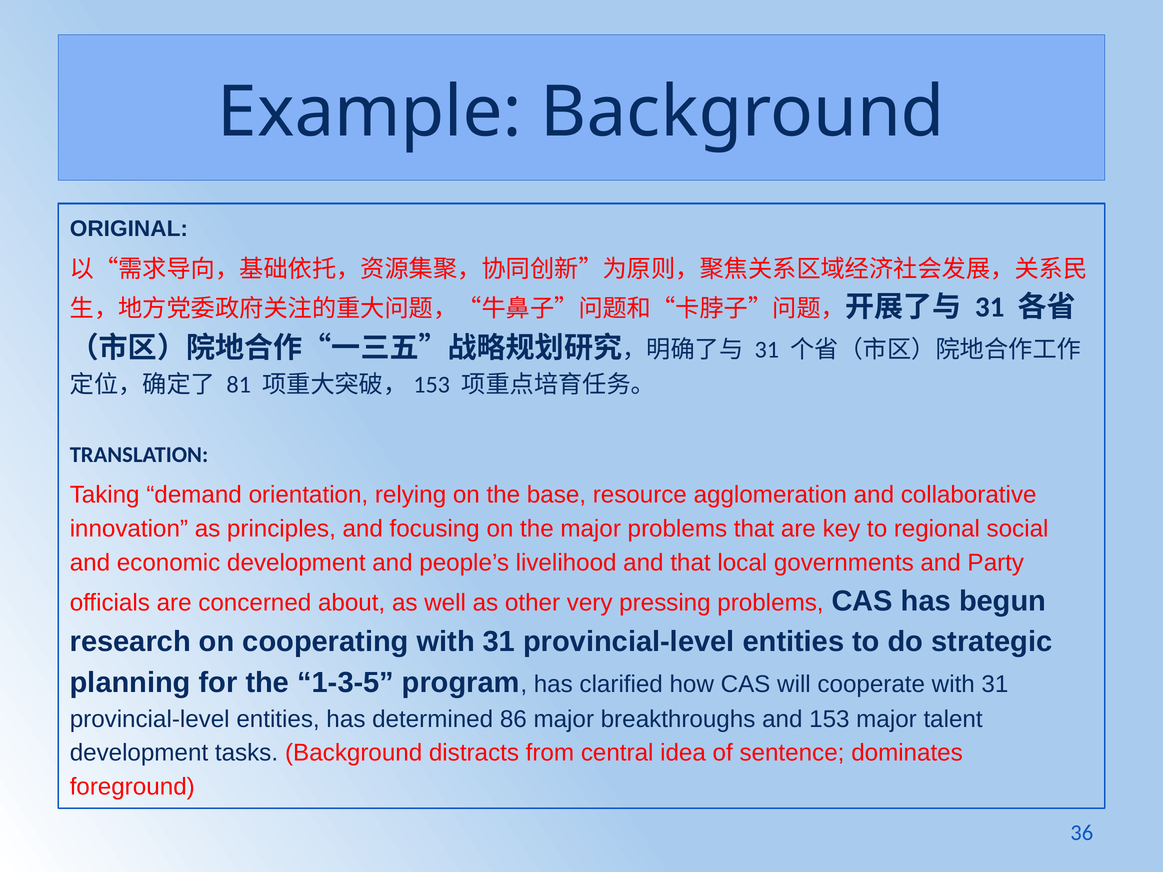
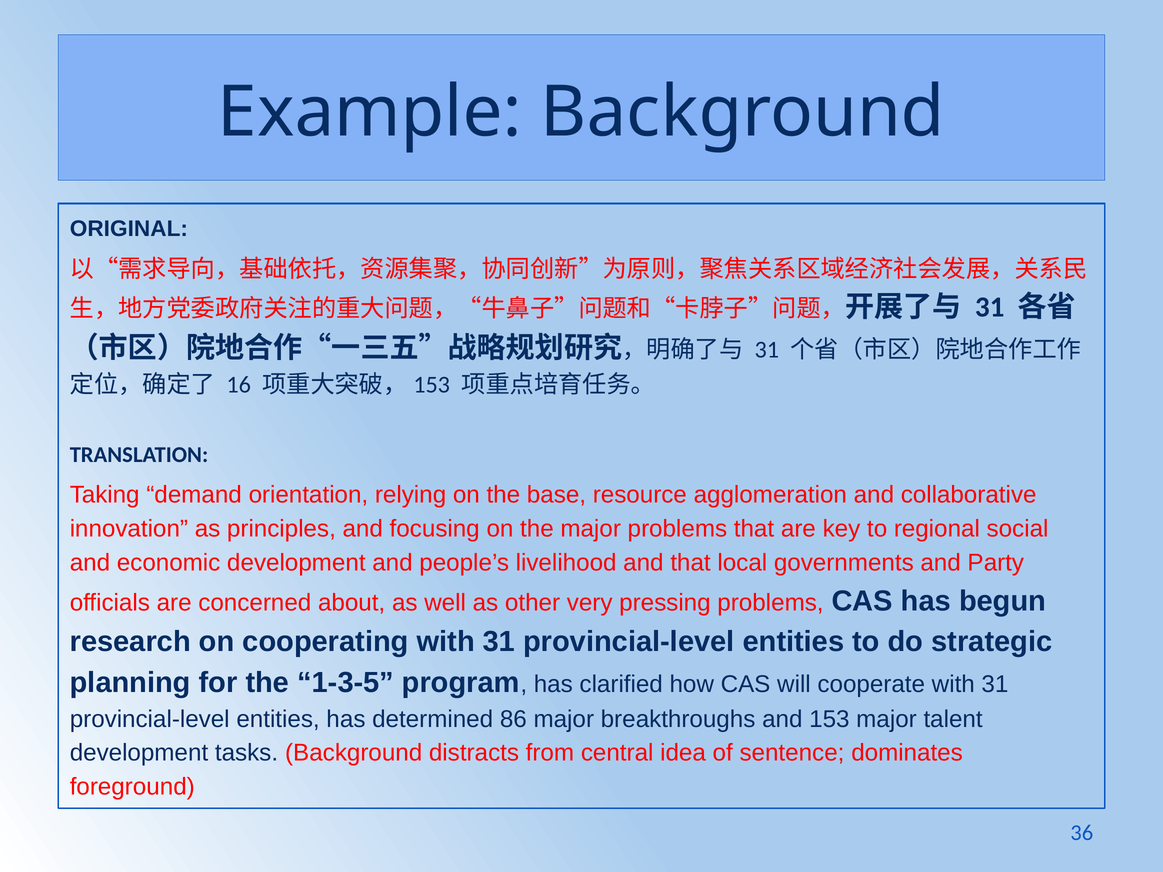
81: 81 -> 16
